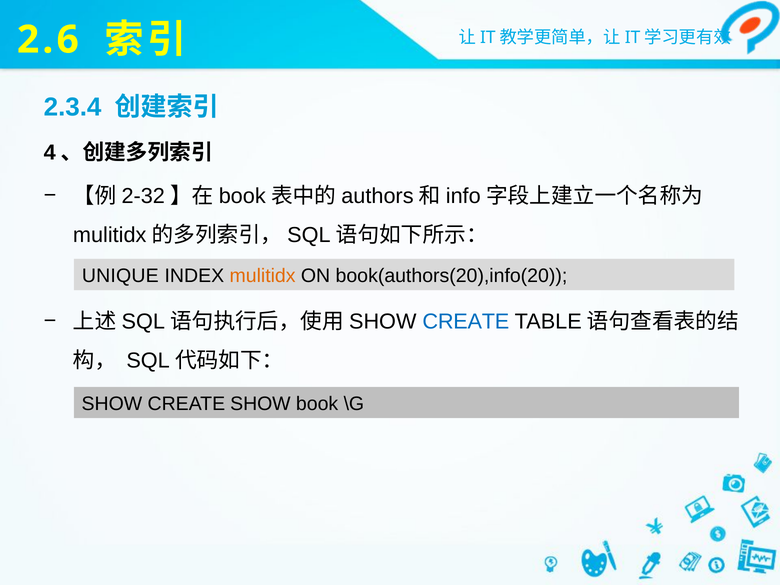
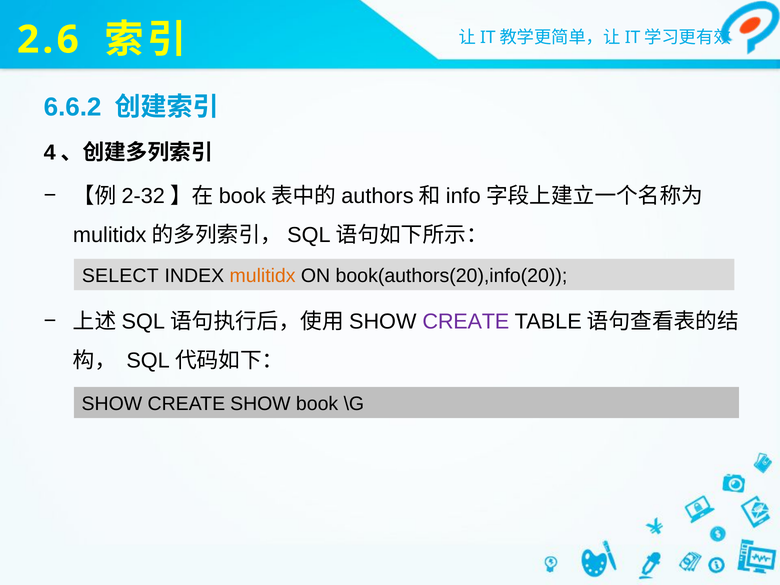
2.3.4: 2.3.4 -> 6.6.2
UNIQUE: UNIQUE -> SELECT
CREATE at (466, 322) colour: blue -> purple
